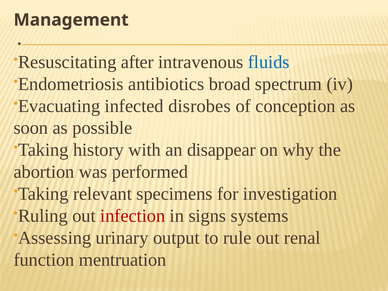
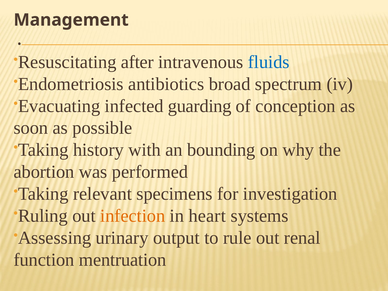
disrobes: disrobes -> guarding
disappear: disappear -> bounding
infection colour: red -> orange
signs: signs -> heart
